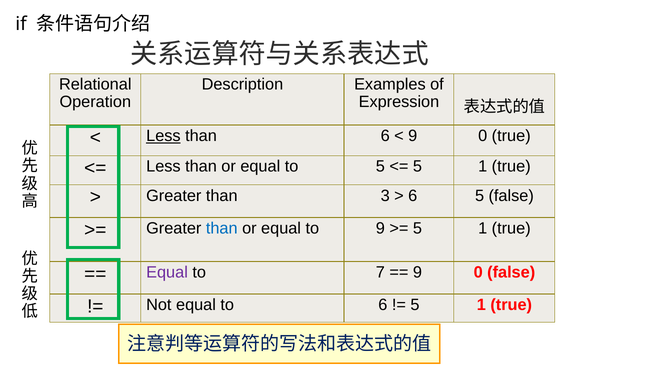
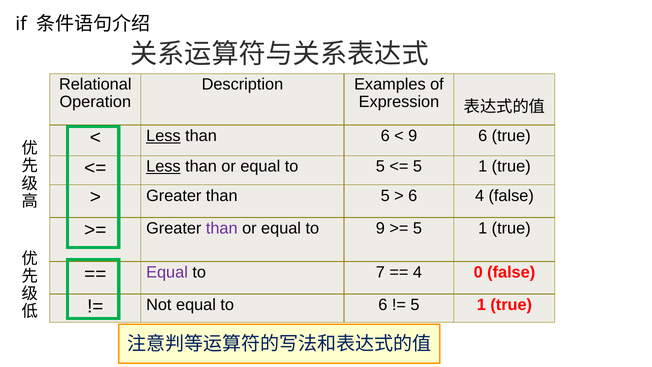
0 at (483, 136): 0 -> 6
Less at (163, 166) underline: none -> present
than 3: 3 -> 5
6 5: 5 -> 4
than at (222, 228) colour: blue -> purple
9 at (417, 272): 9 -> 4
